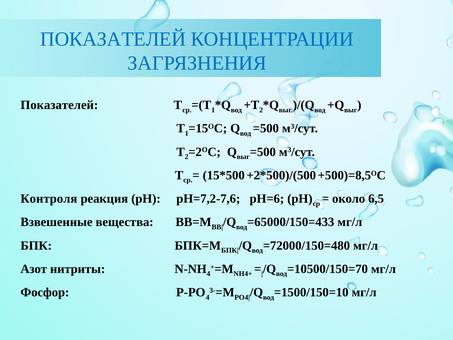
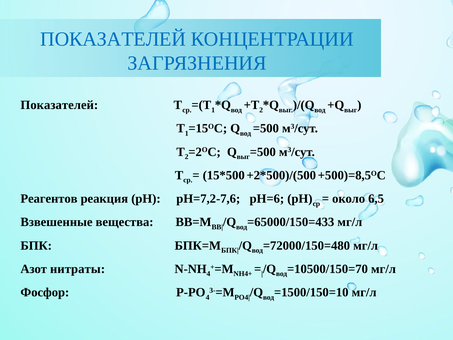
Контроля: Контроля -> Реагентов
нитриты: нитриты -> нитраты
